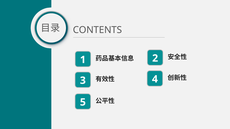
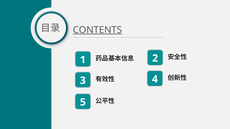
CONTENTS underline: none -> present
